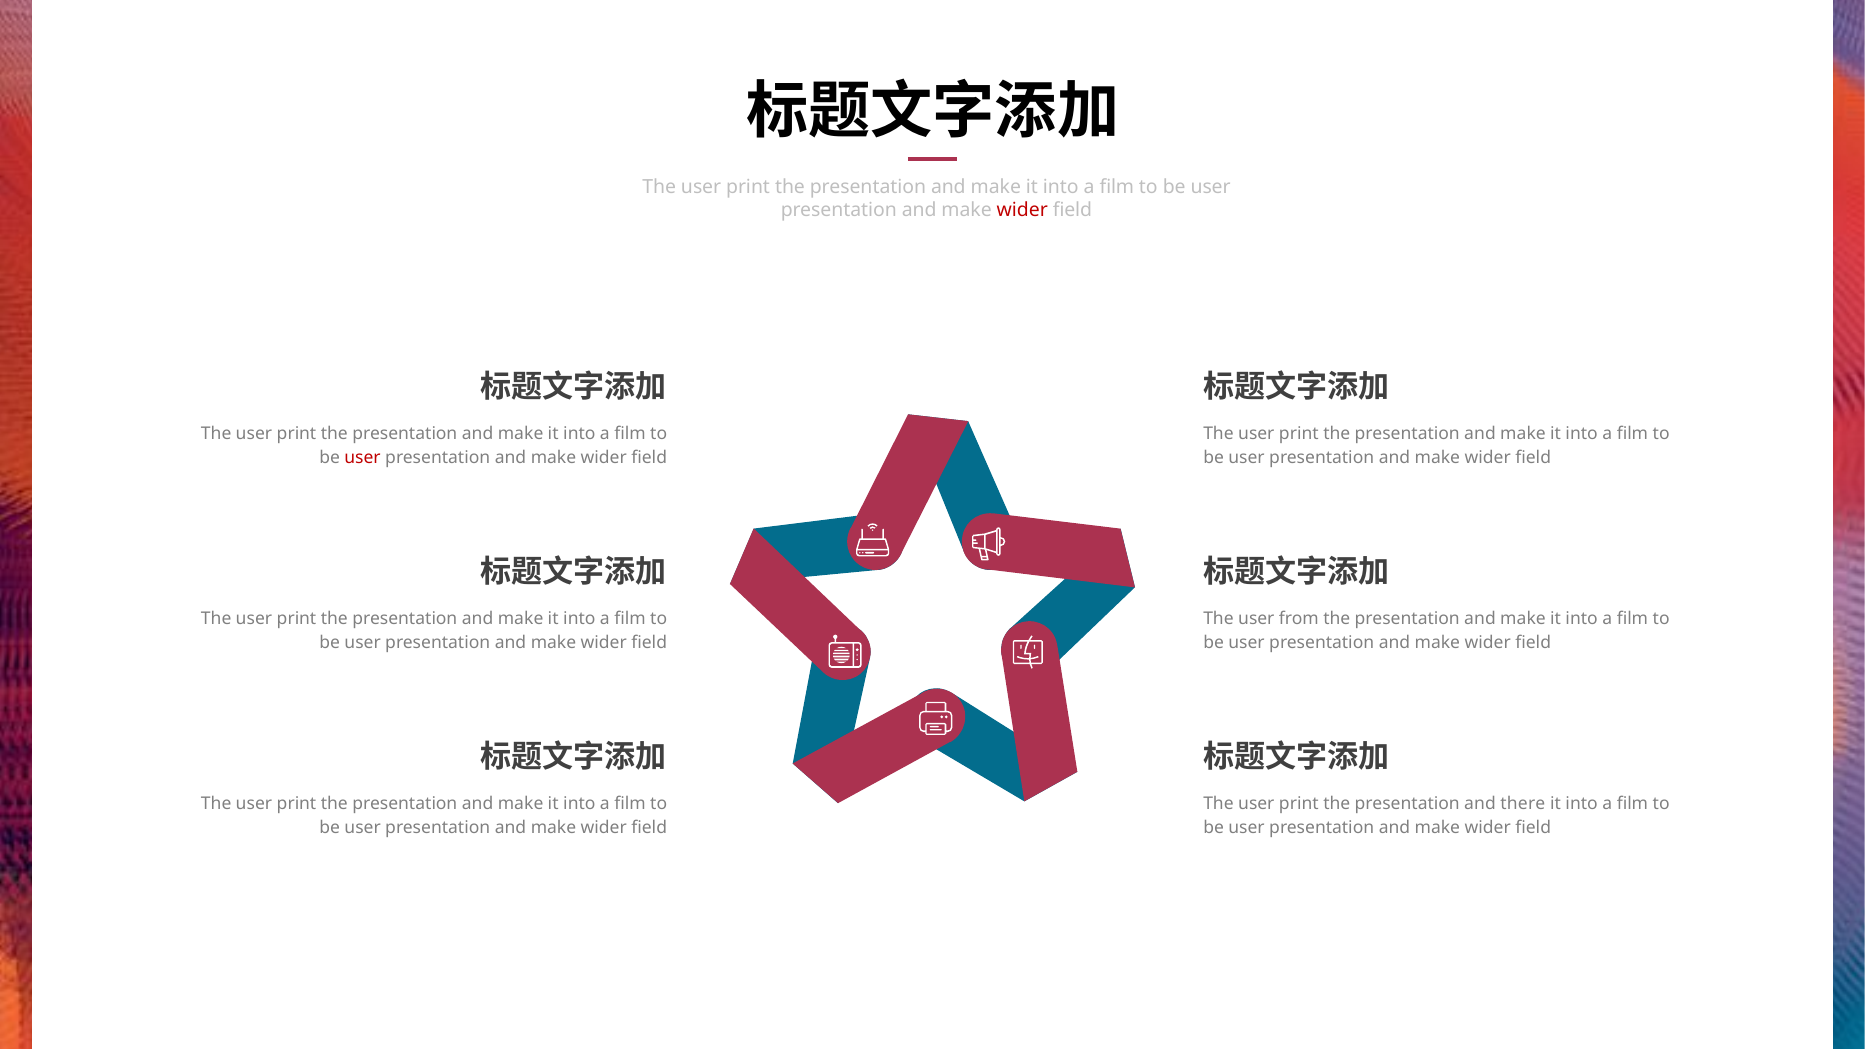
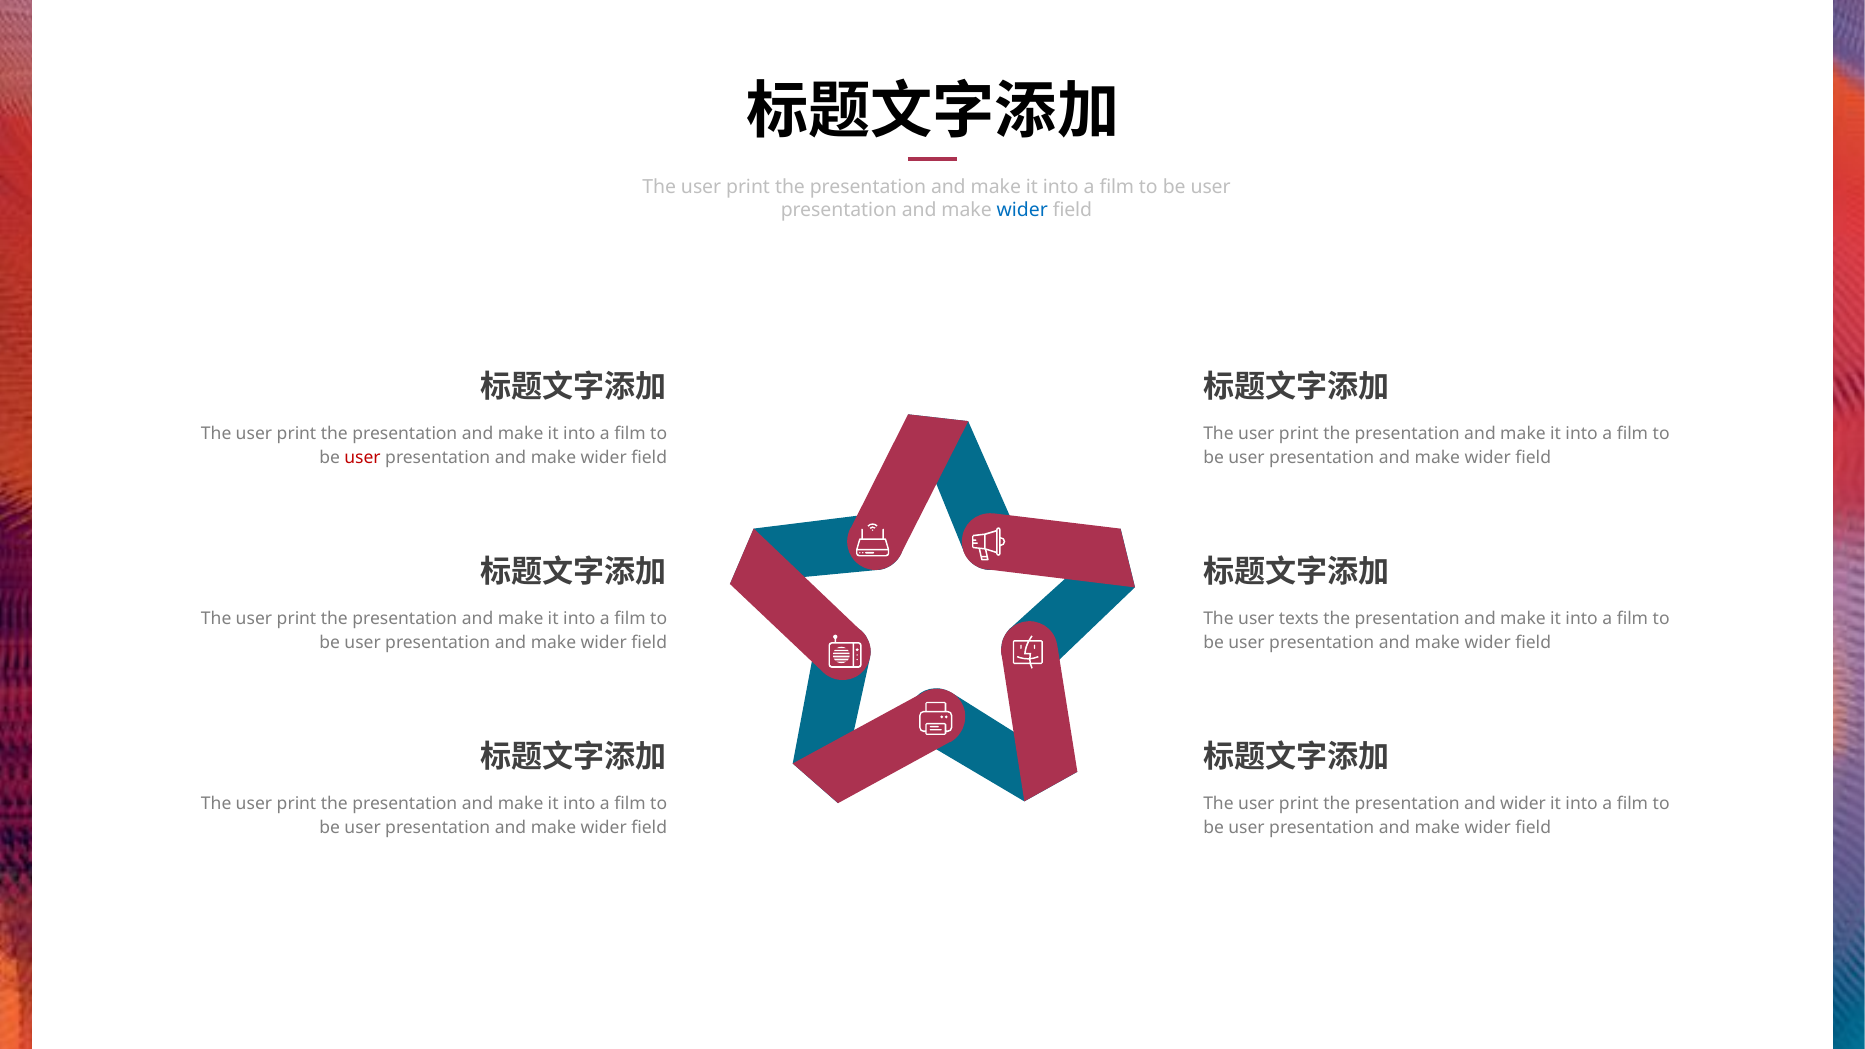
wider at (1022, 210) colour: red -> blue
from: from -> texts
and there: there -> wider
